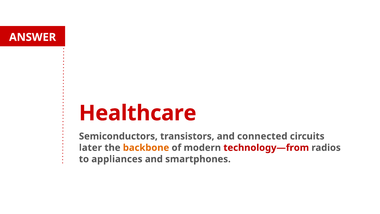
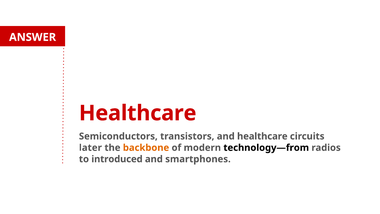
and connected: connected -> healthcare
technology—from colour: red -> black
appliances: appliances -> introduced
